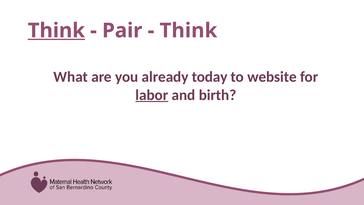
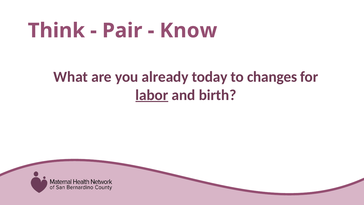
Think at (56, 31) underline: present -> none
Think at (188, 31): Think -> Know
website: website -> changes
